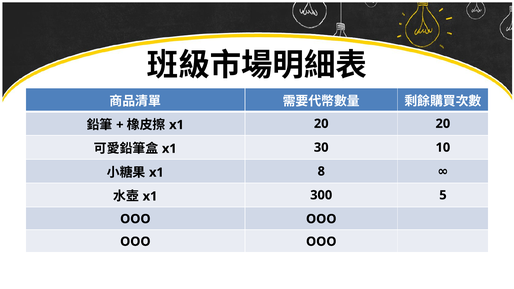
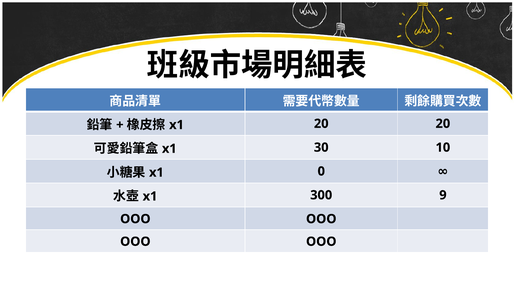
8: 8 -> 0
5: 5 -> 9
